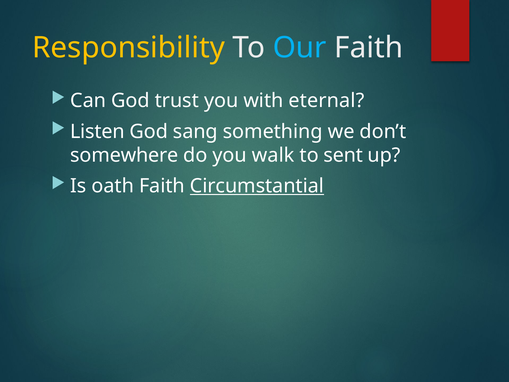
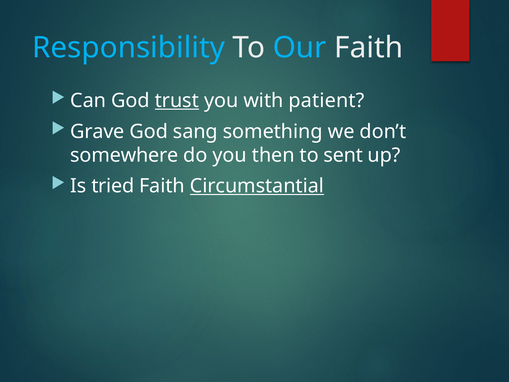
Responsibility colour: yellow -> light blue
trust underline: none -> present
eternal: eternal -> patient
Listen: Listen -> Grave
walk: walk -> then
oath: oath -> tried
